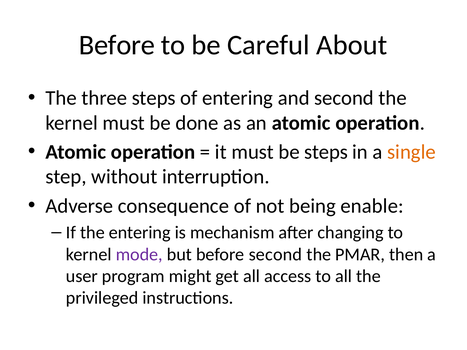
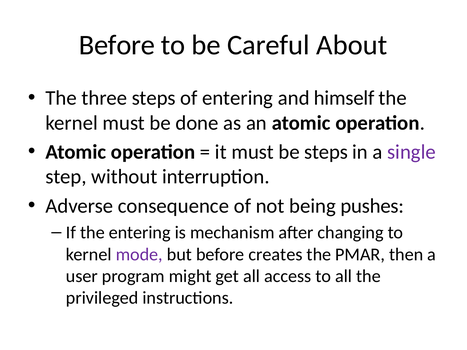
and second: second -> himself
single colour: orange -> purple
enable: enable -> pushes
before second: second -> creates
